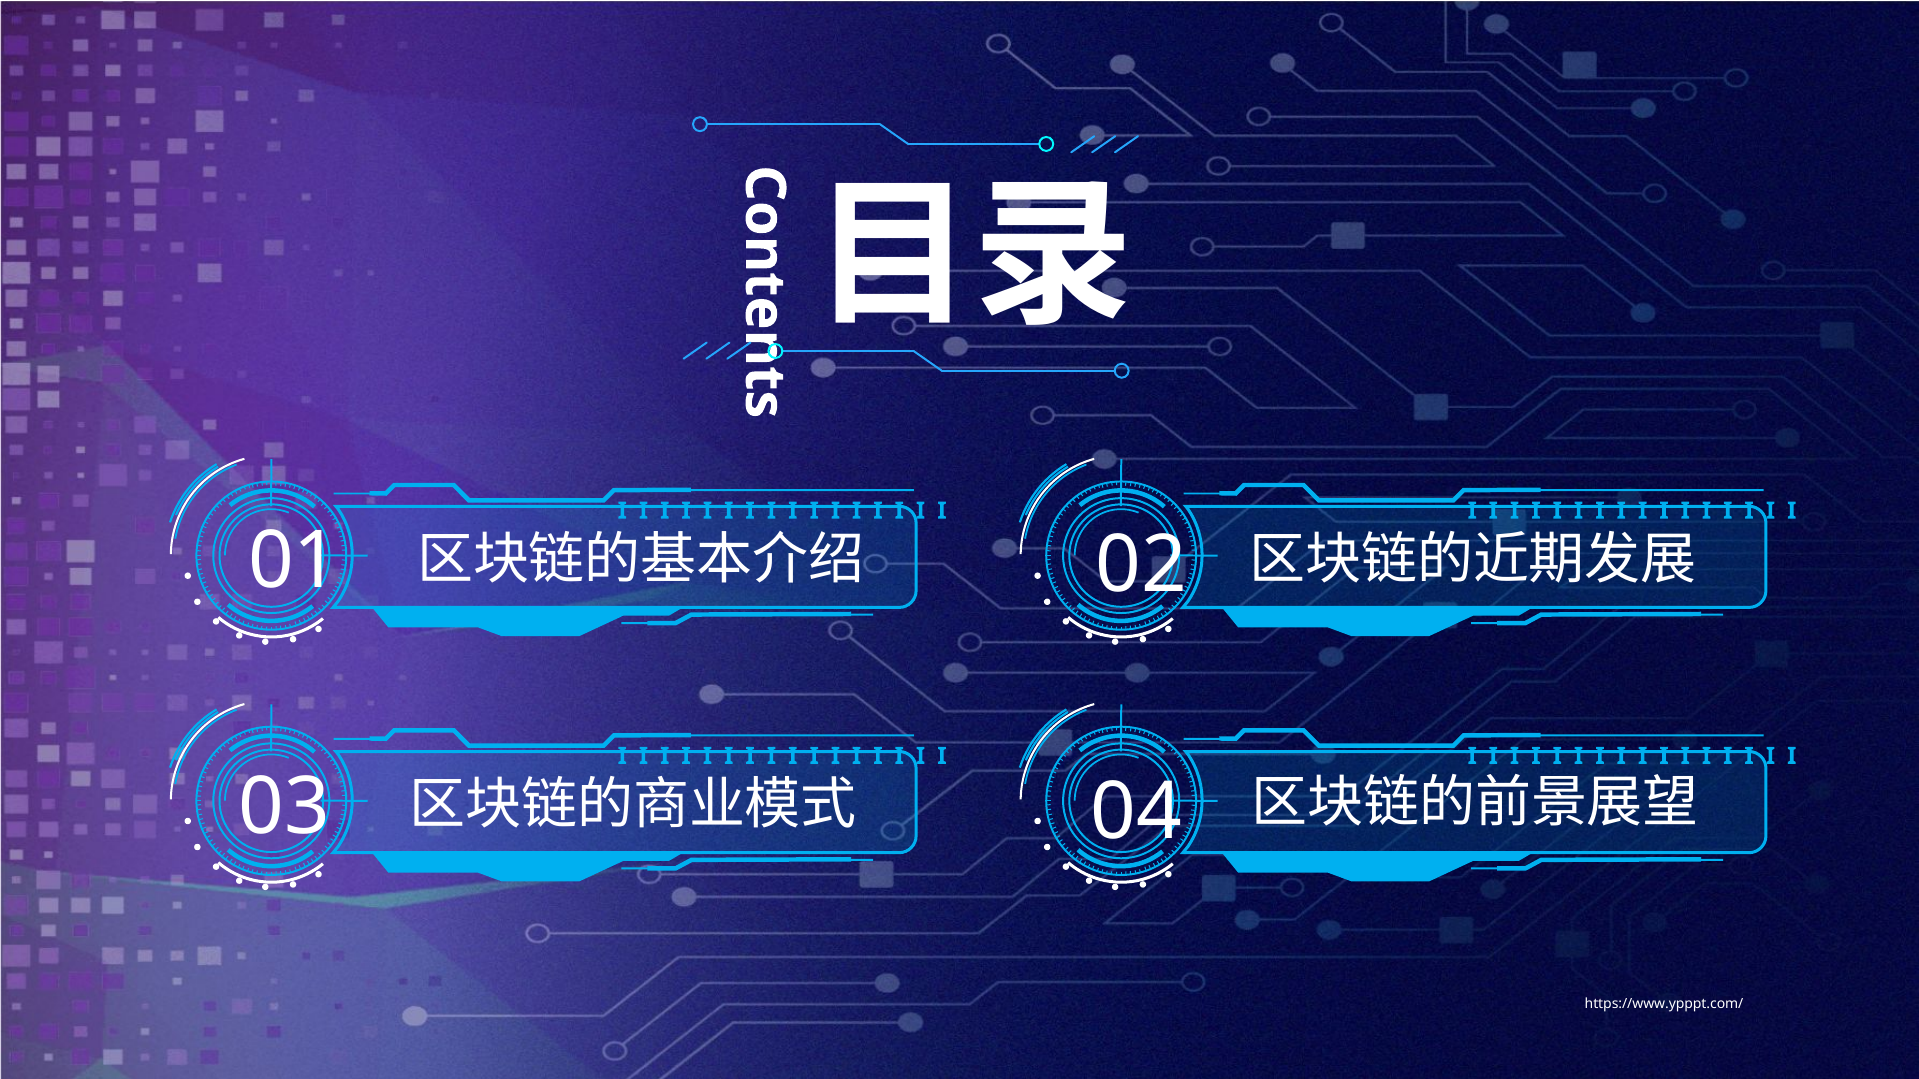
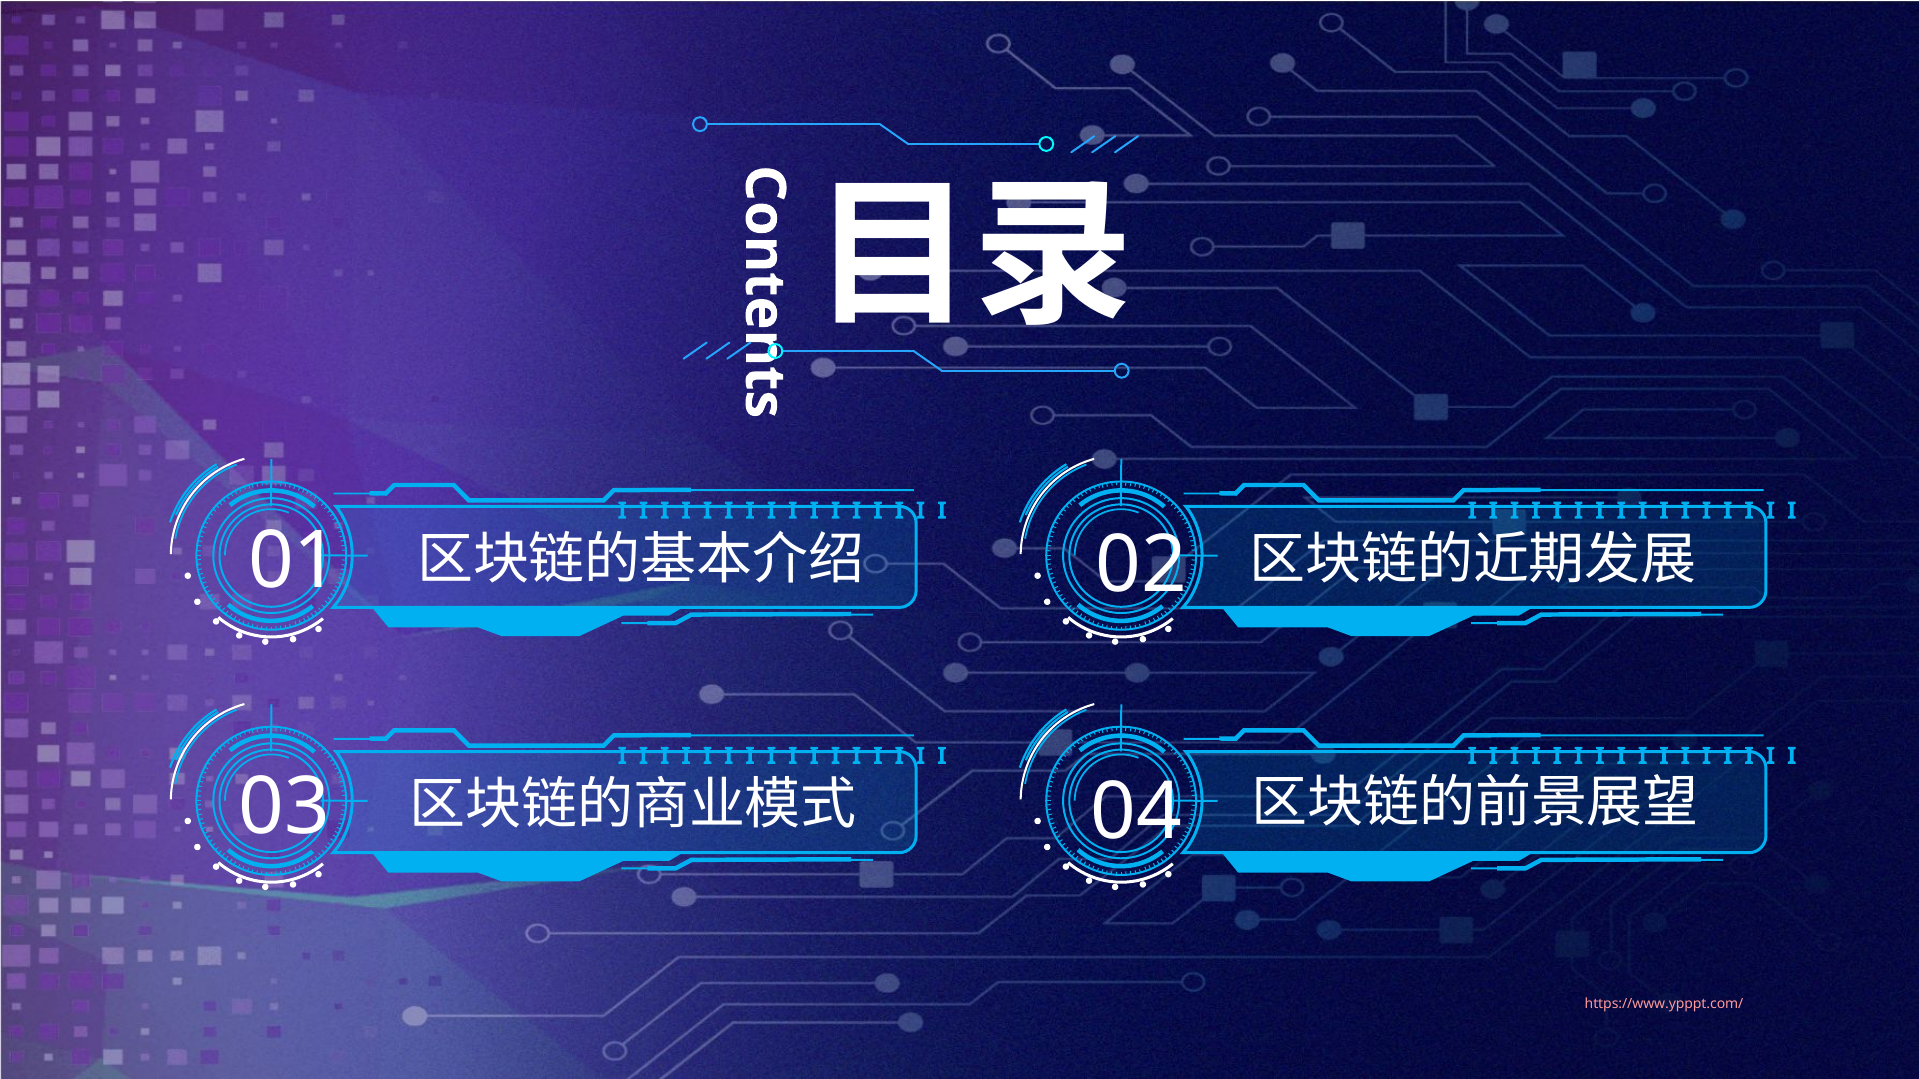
https://www.ypppt.com/ colour: white -> pink
